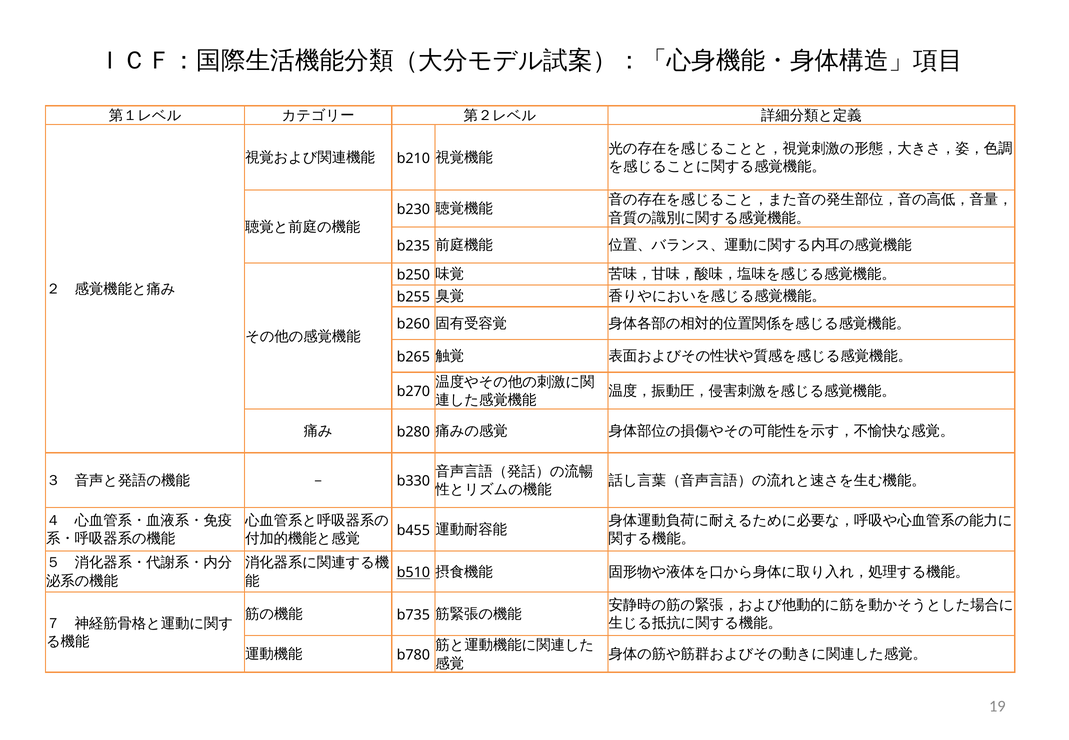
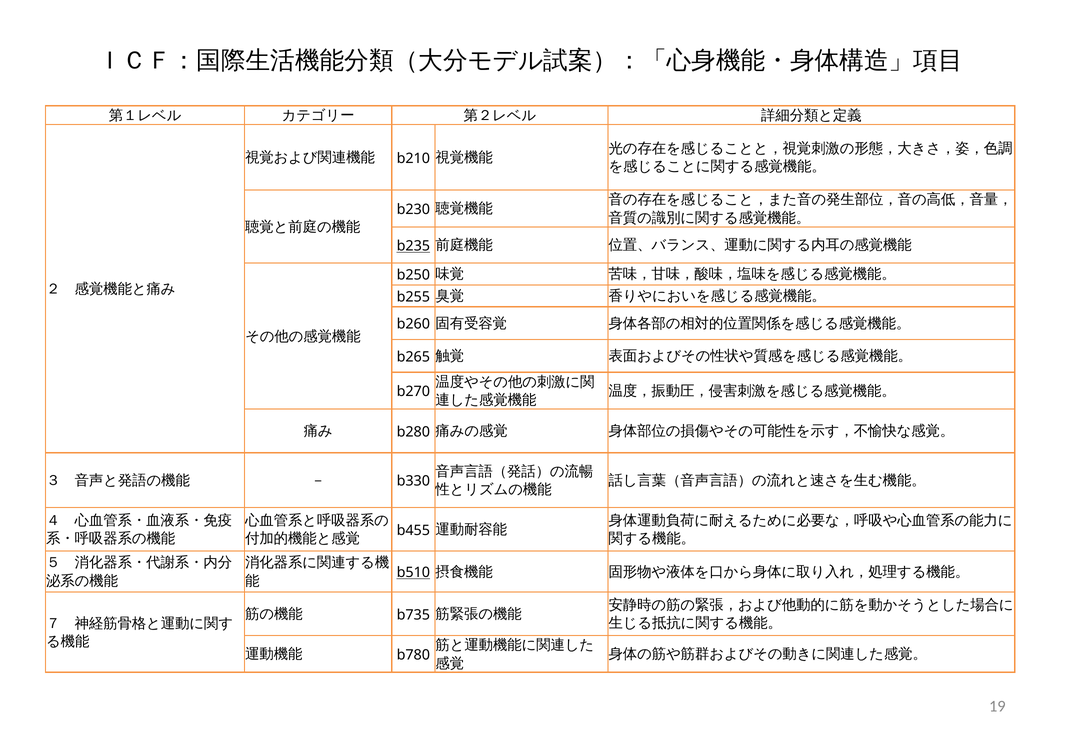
b235 underline: none -> present
